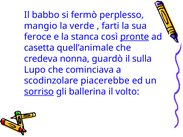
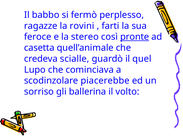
mangio: mangio -> ragazze
verde: verde -> rovini
stanca: stanca -> stereo
nonna: nonna -> scialle
sulla: sulla -> quel
sorriso underline: present -> none
